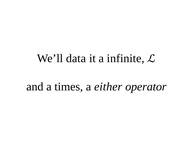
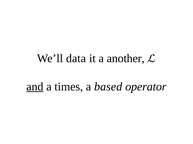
infinite: infinite -> another
and underline: none -> present
either: either -> based
